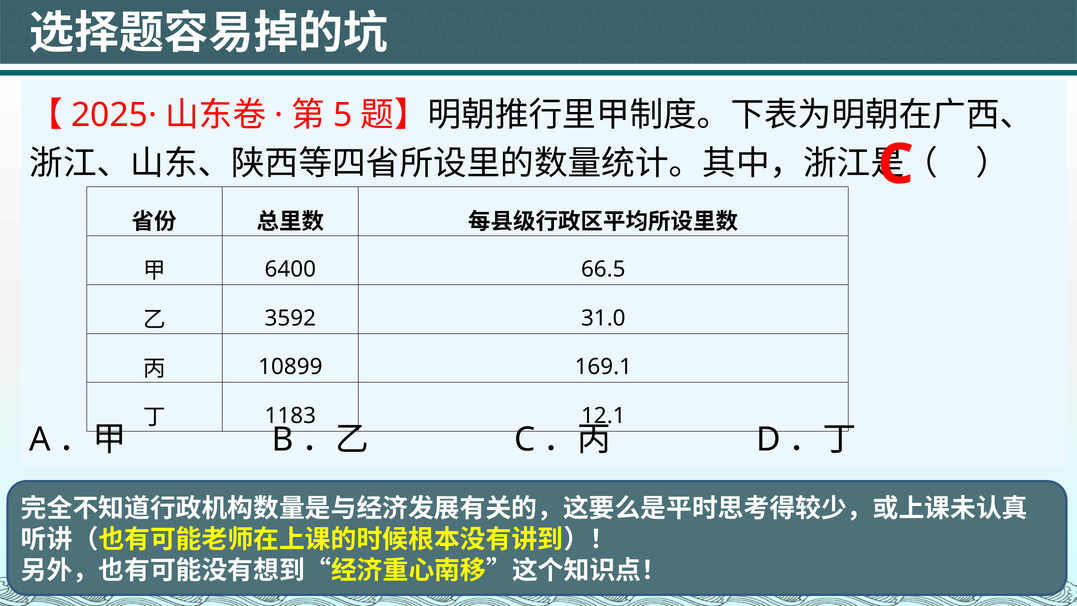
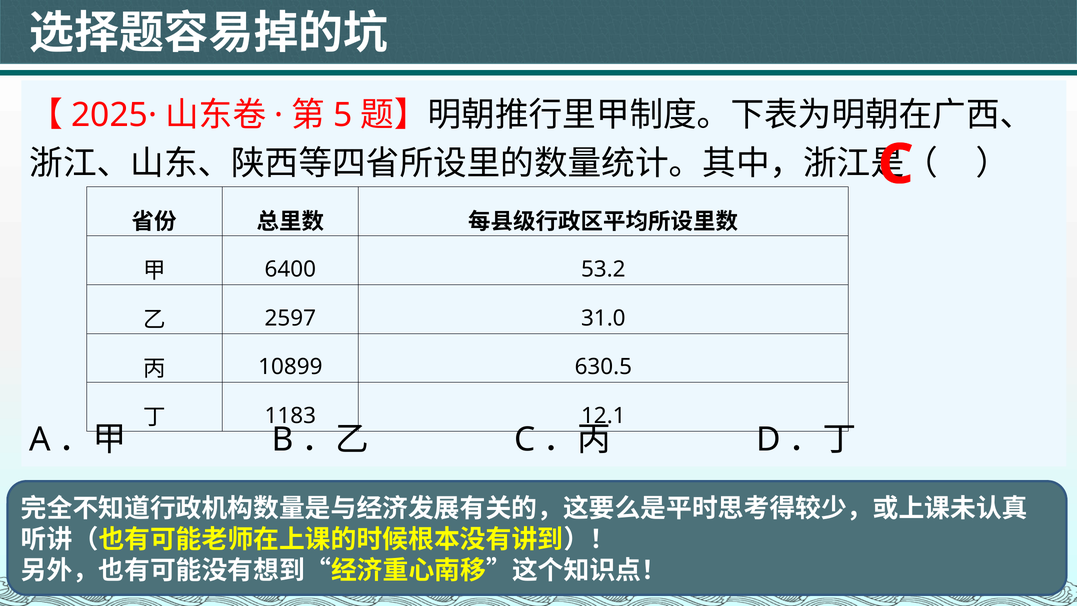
66.5: 66.5 -> 53.2
3592: 3592 -> 2597
169.1: 169.1 -> 630.5
